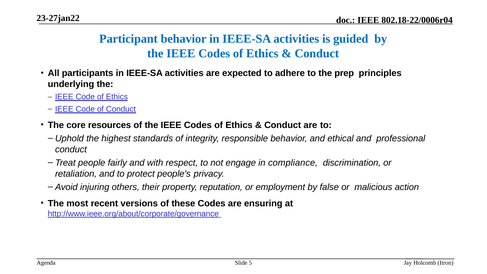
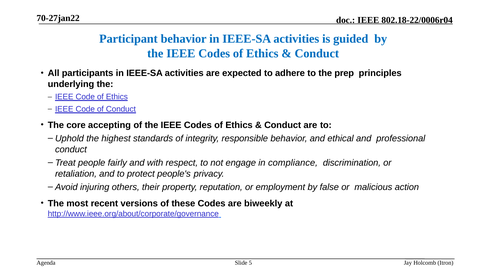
23-27jan22: 23-27jan22 -> 70-27jan22
resources: resources -> accepting
ensuring: ensuring -> biweekly
